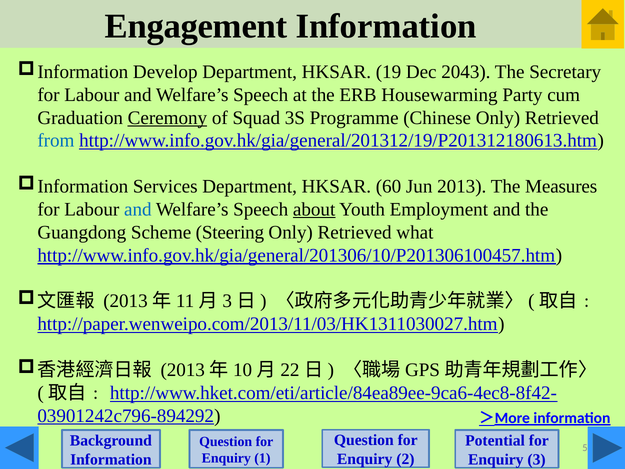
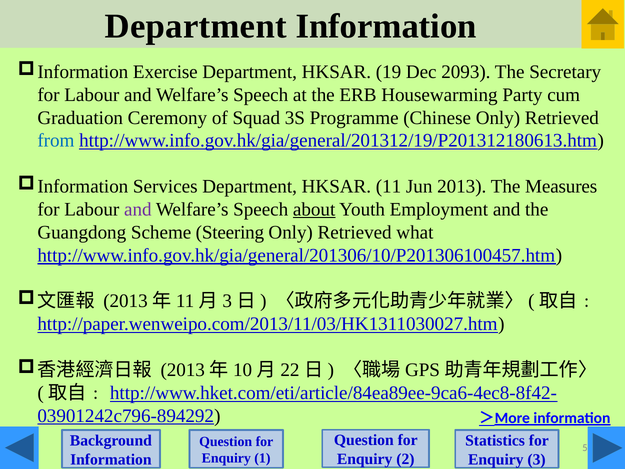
Engagement at (196, 26): Engagement -> Department
Develop: Develop -> Exercise
2043: 2043 -> 2093
Ceremony underline: present -> none
60: 60 -> 11
and at (138, 209) colour: blue -> purple
Potential: Potential -> Statistics
